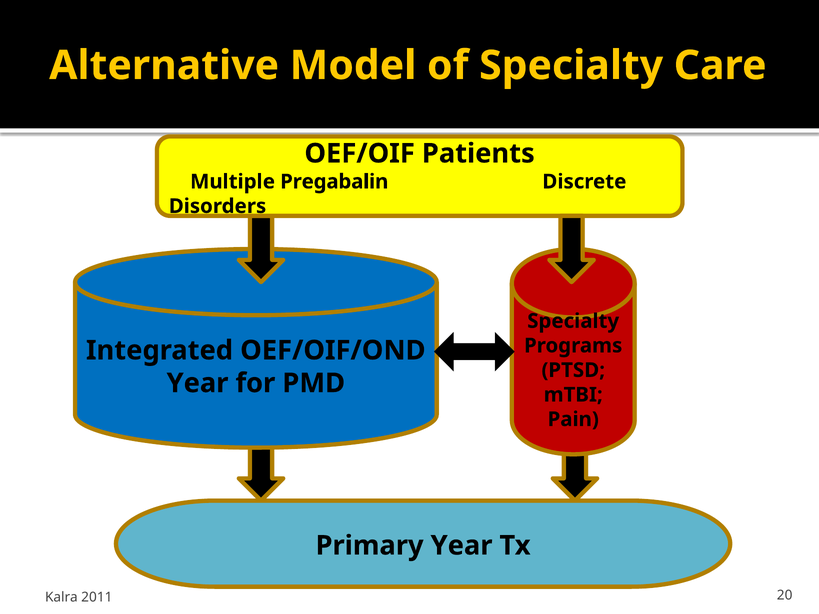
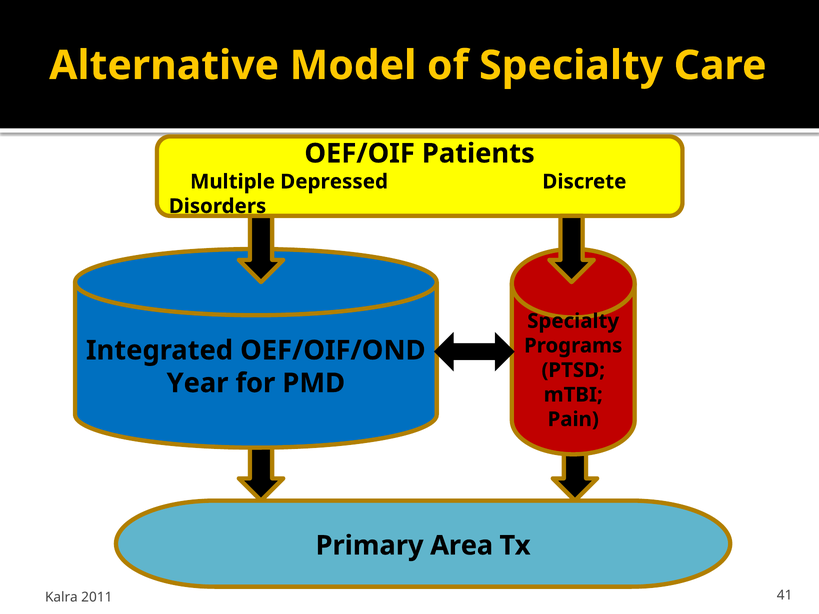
Pregabalin: Pregabalin -> Depressed
Primary Year: Year -> Area
20: 20 -> 41
